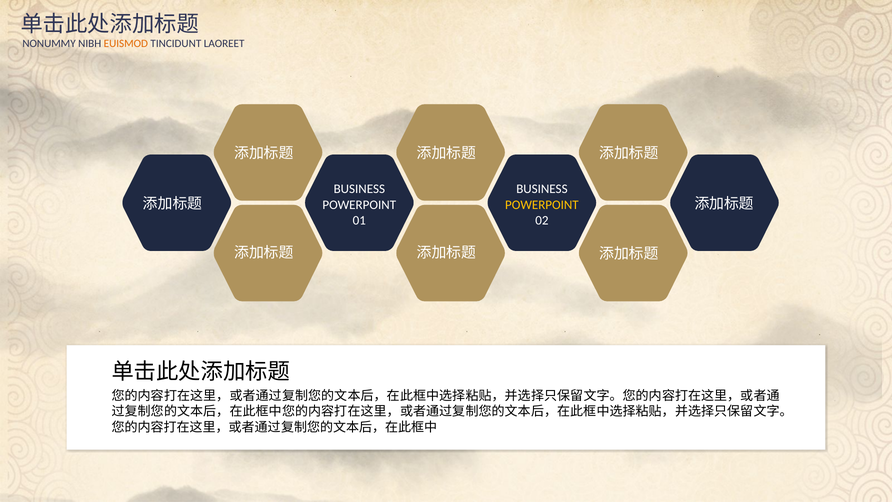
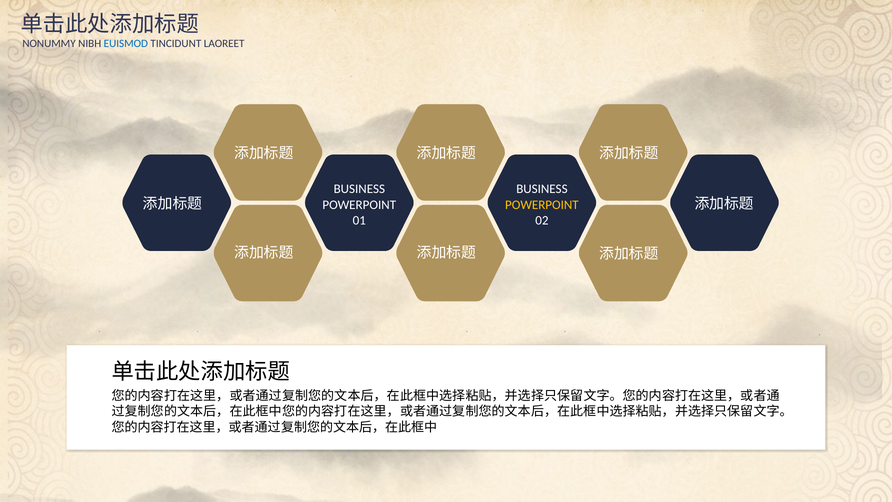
EUISMOD colour: orange -> blue
